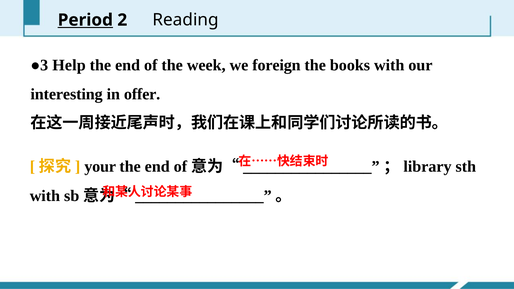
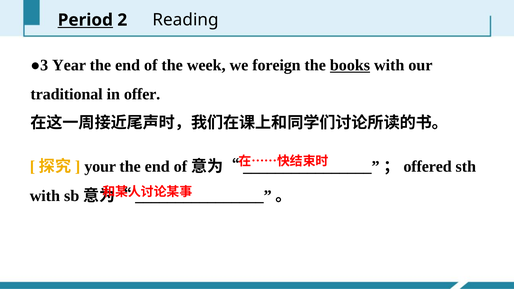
Help: Help -> Year
books underline: none -> present
interesting: interesting -> traditional
library: library -> offered
